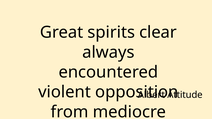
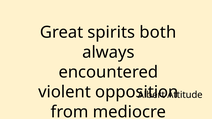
clear: clear -> both
